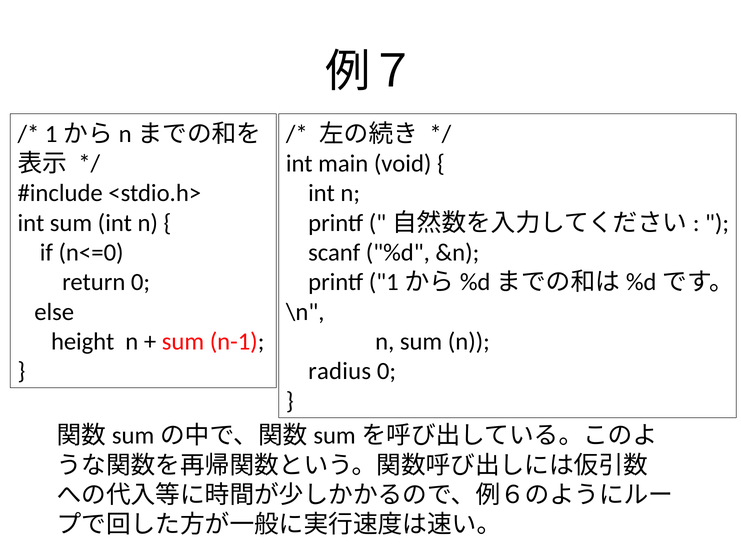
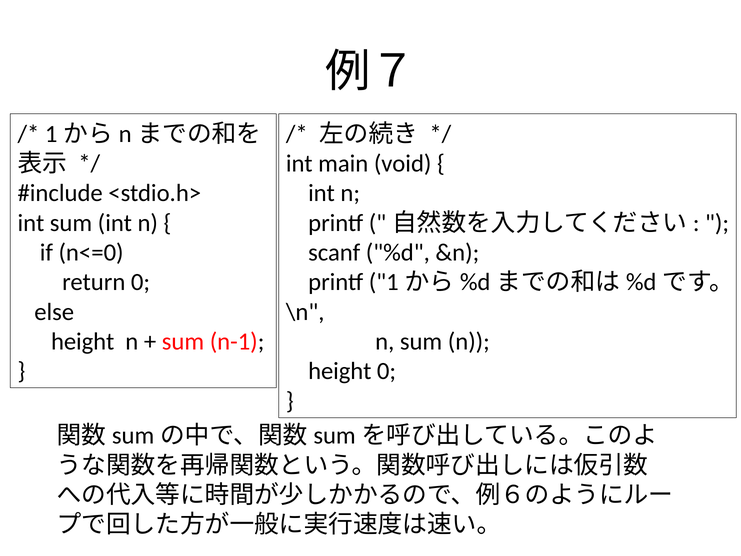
radius at (340, 371): radius -> height
